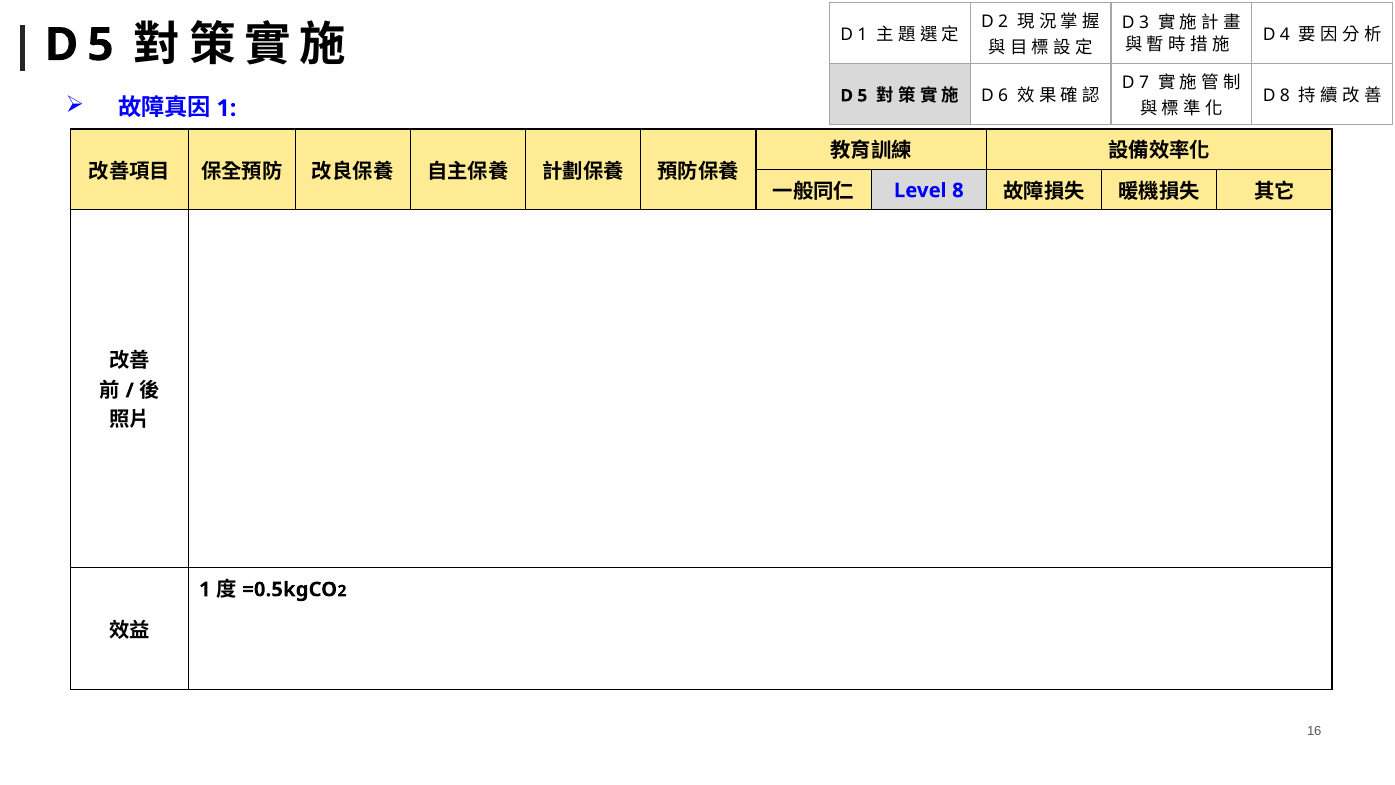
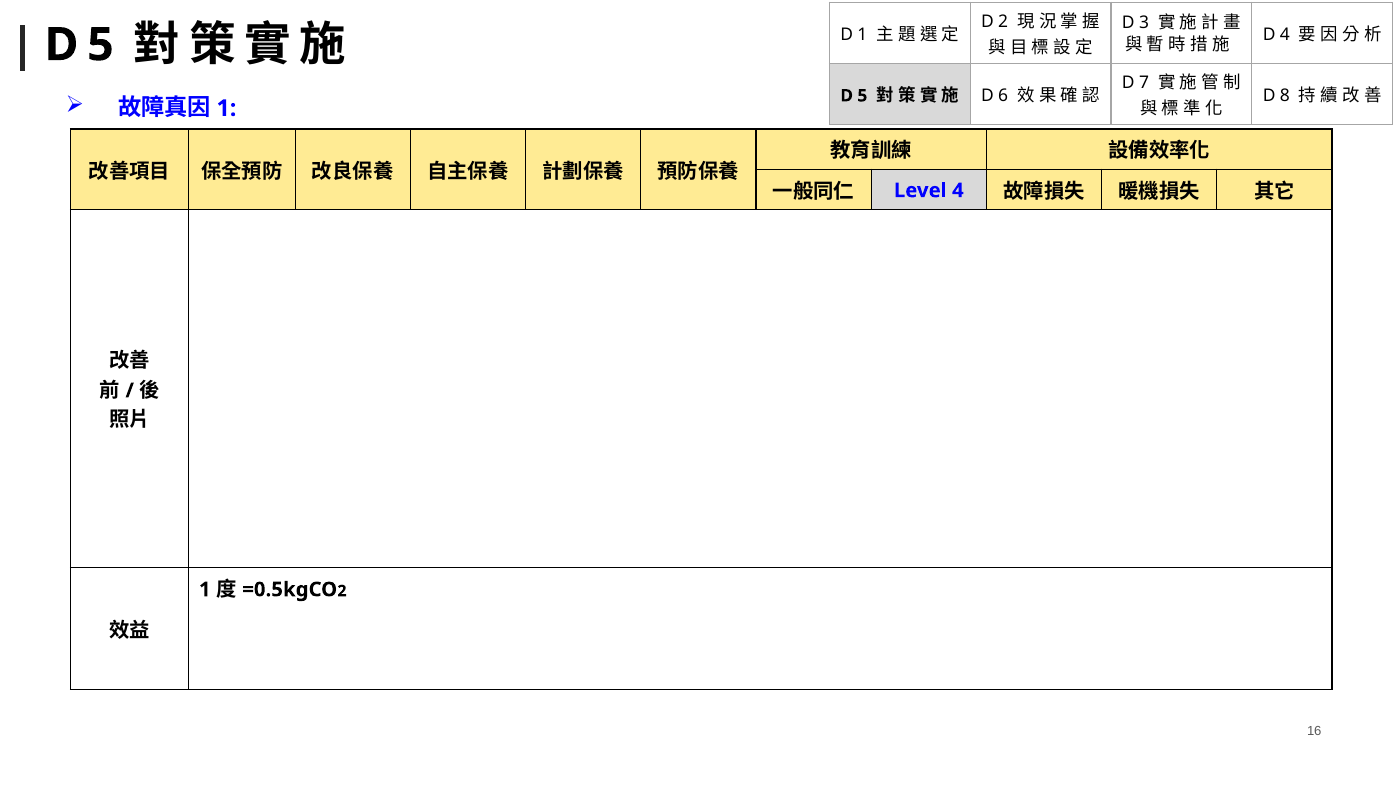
8: 8 -> 4
